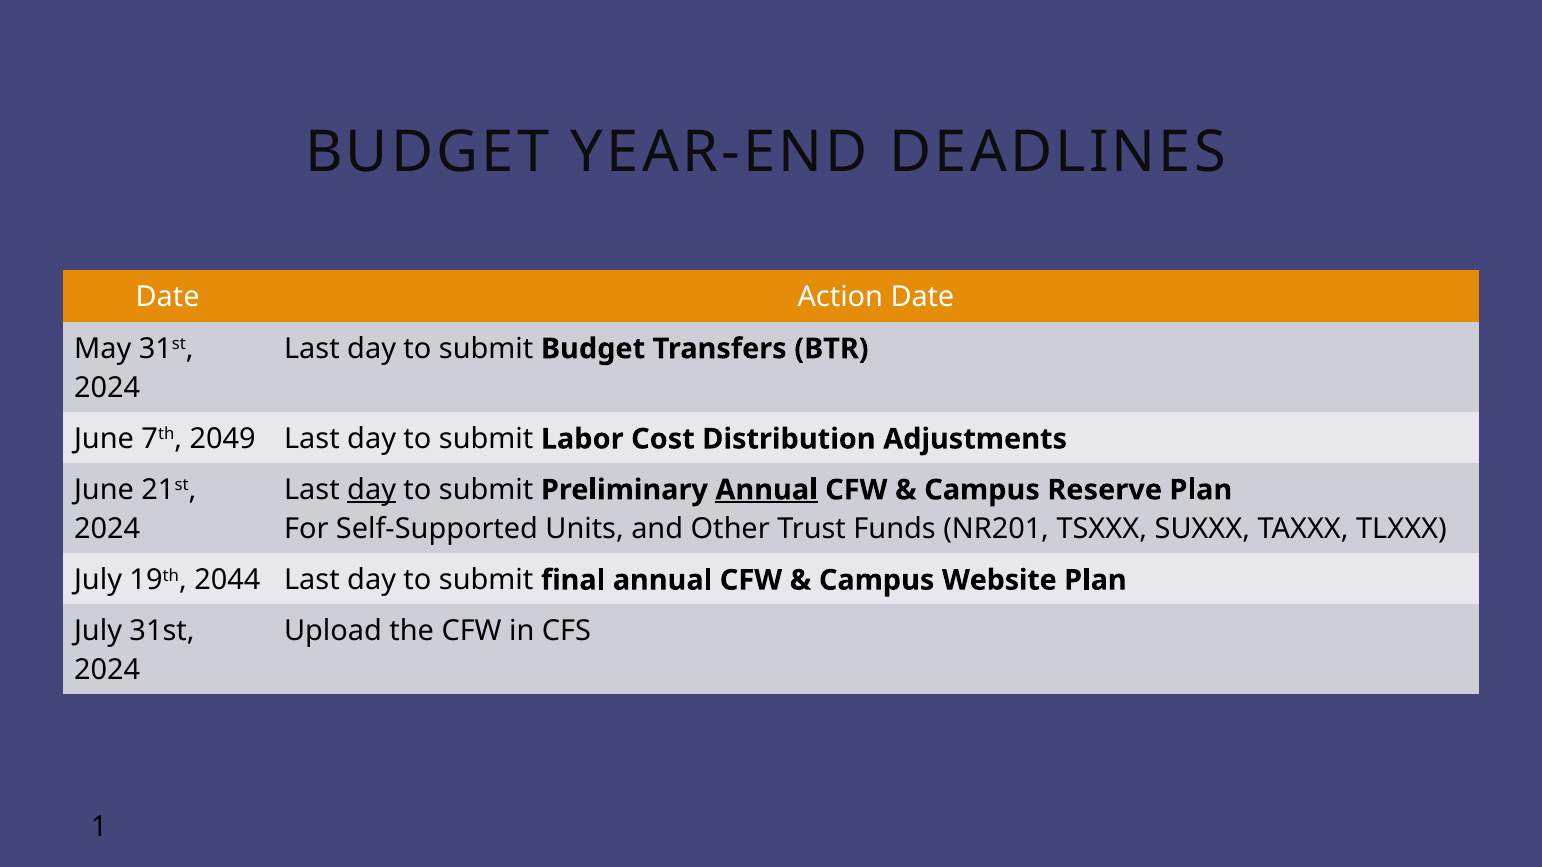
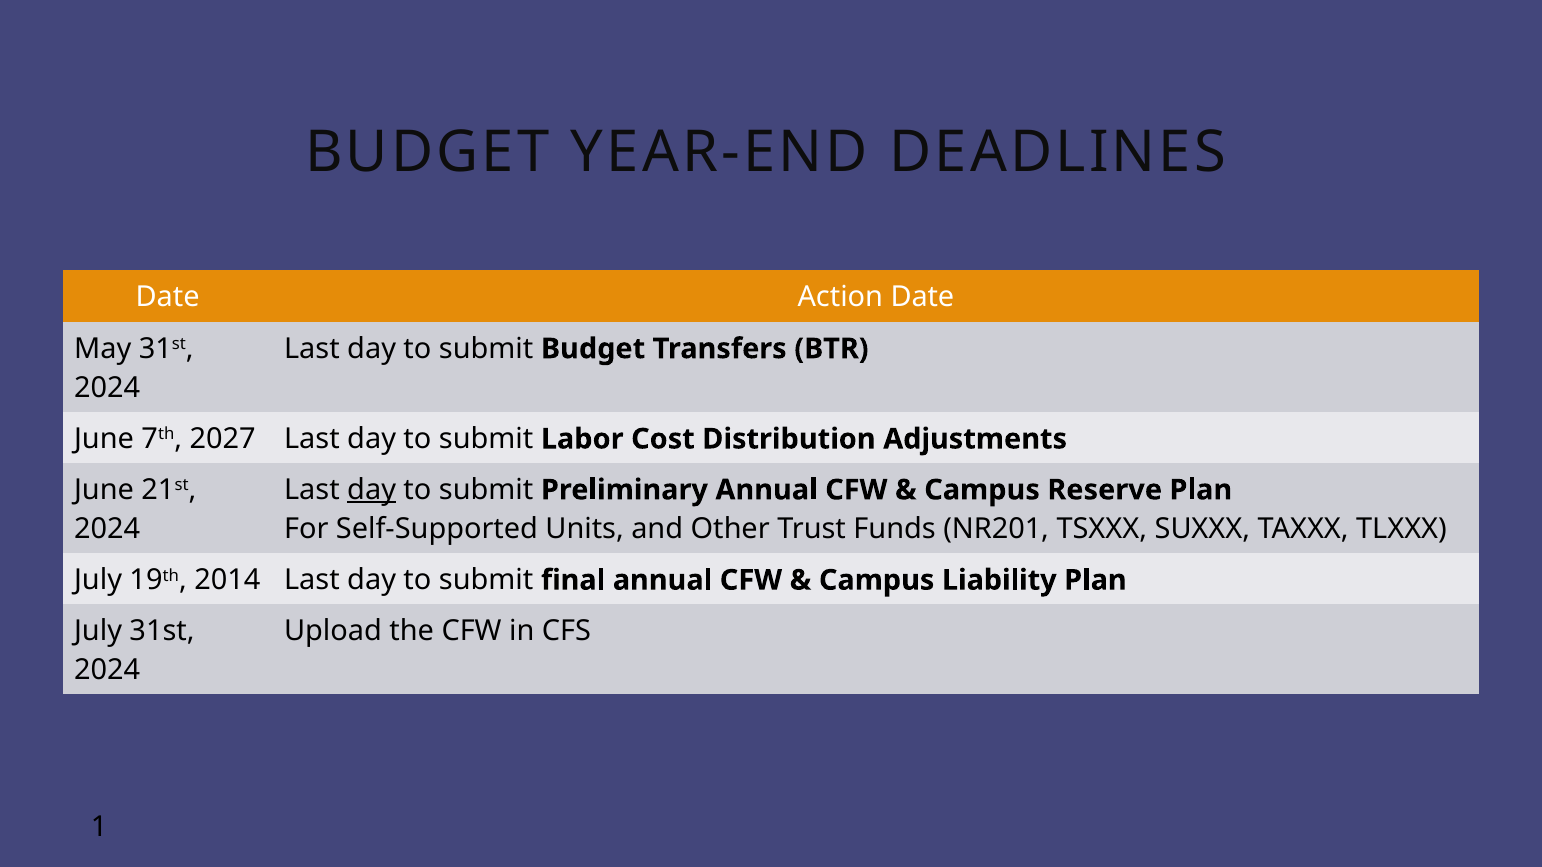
2049: 2049 -> 2027
Annual at (767, 490) underline: present -> none
2044: 2044 -> 2014
Website: Website -> Liability
